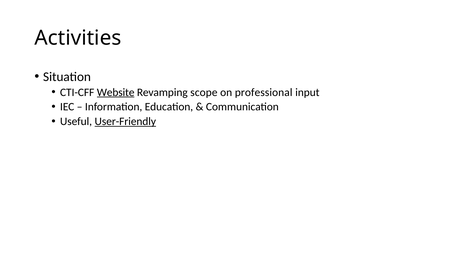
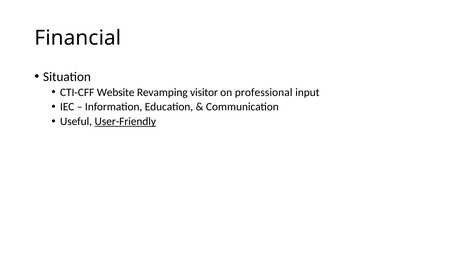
Activities: Activities -> Financial
Website underline: present -> none
scope: scope -> visitor
